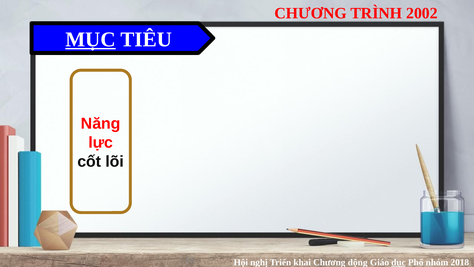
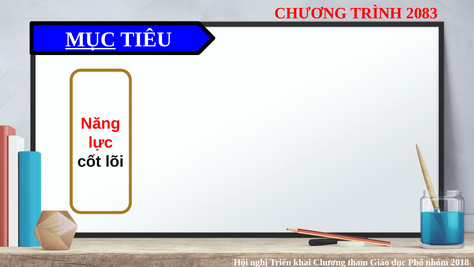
2002: 2002 -> 2083
dộng: dộng -> tham
dục underline: present -> none
